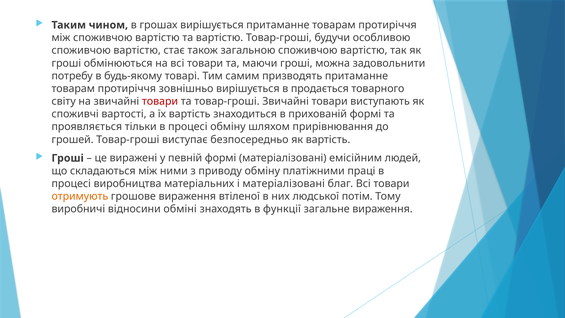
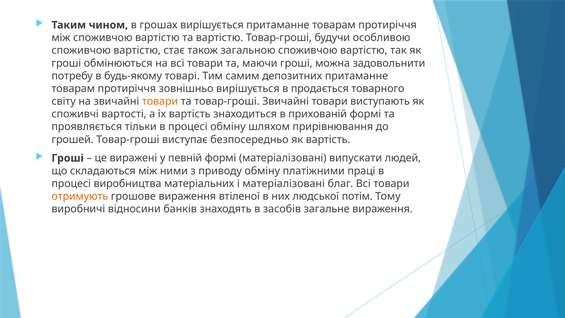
призводять: призводять -> депозитних
товари at (160, 101) colour: red -> orange
емісійним: емісійним -> випускати
обміні: обміні -> банків
функції: функції -> засобів
